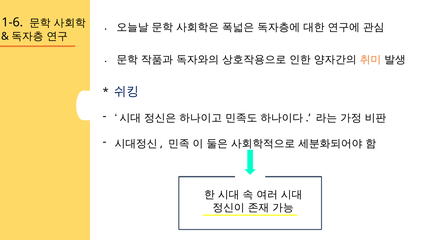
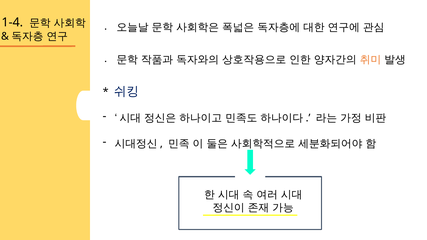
1-6: 1-6 -> 1-4
